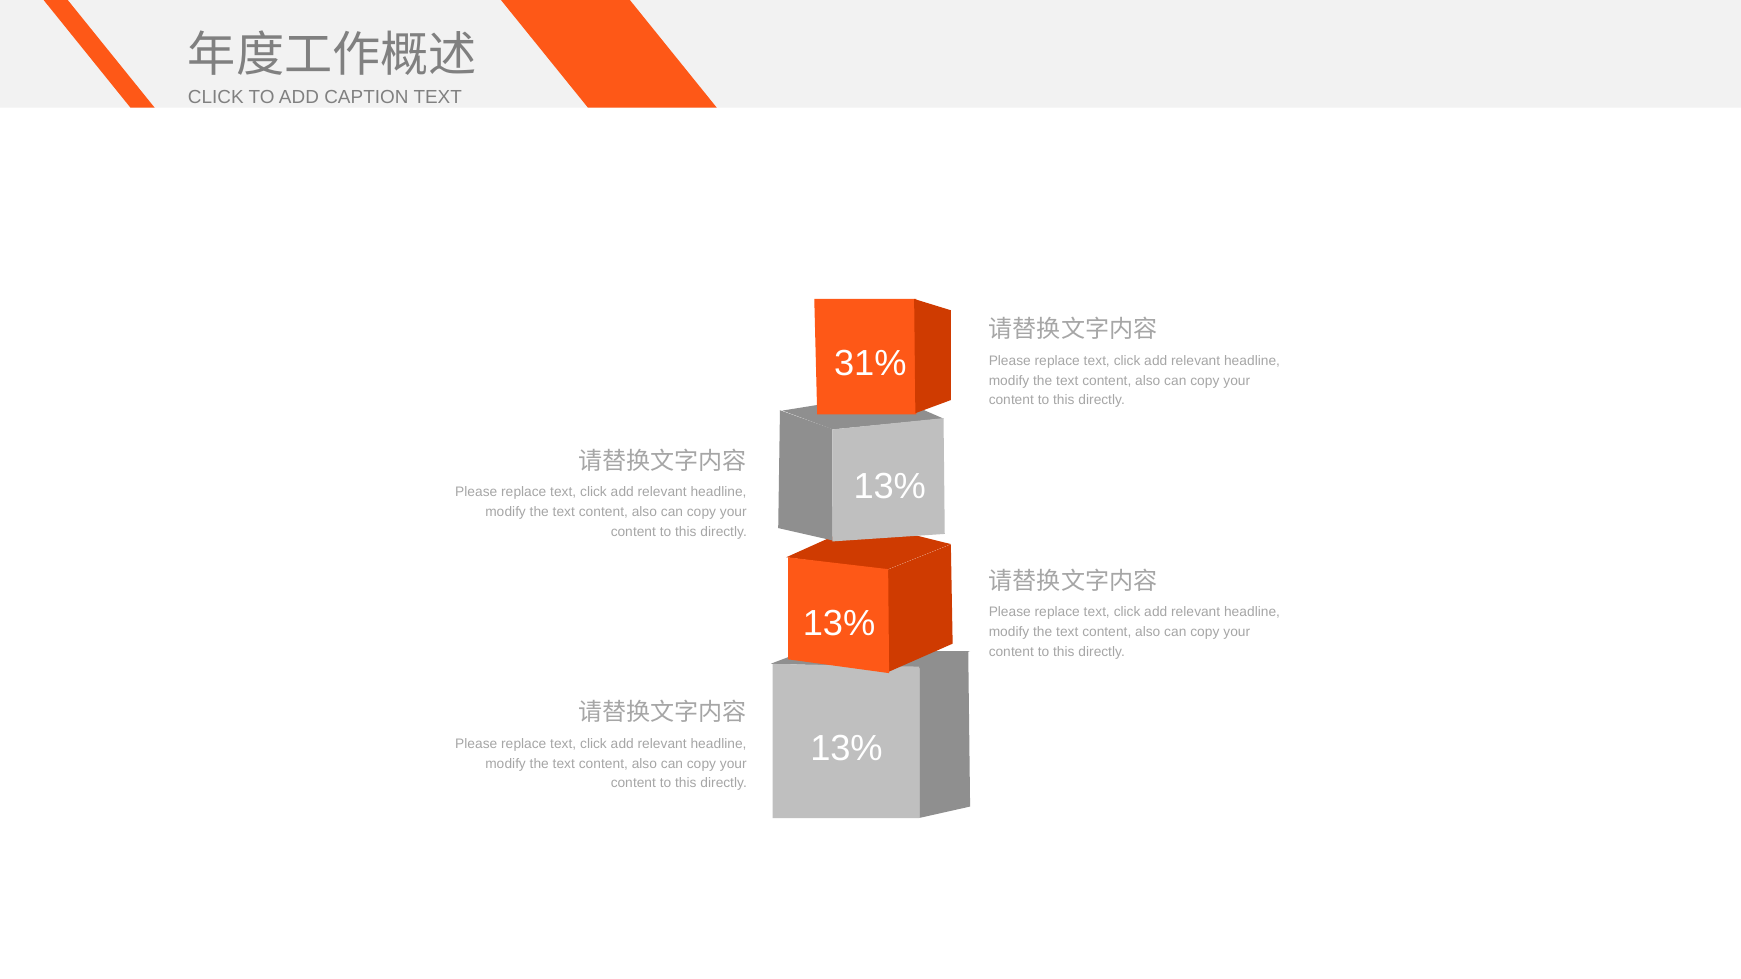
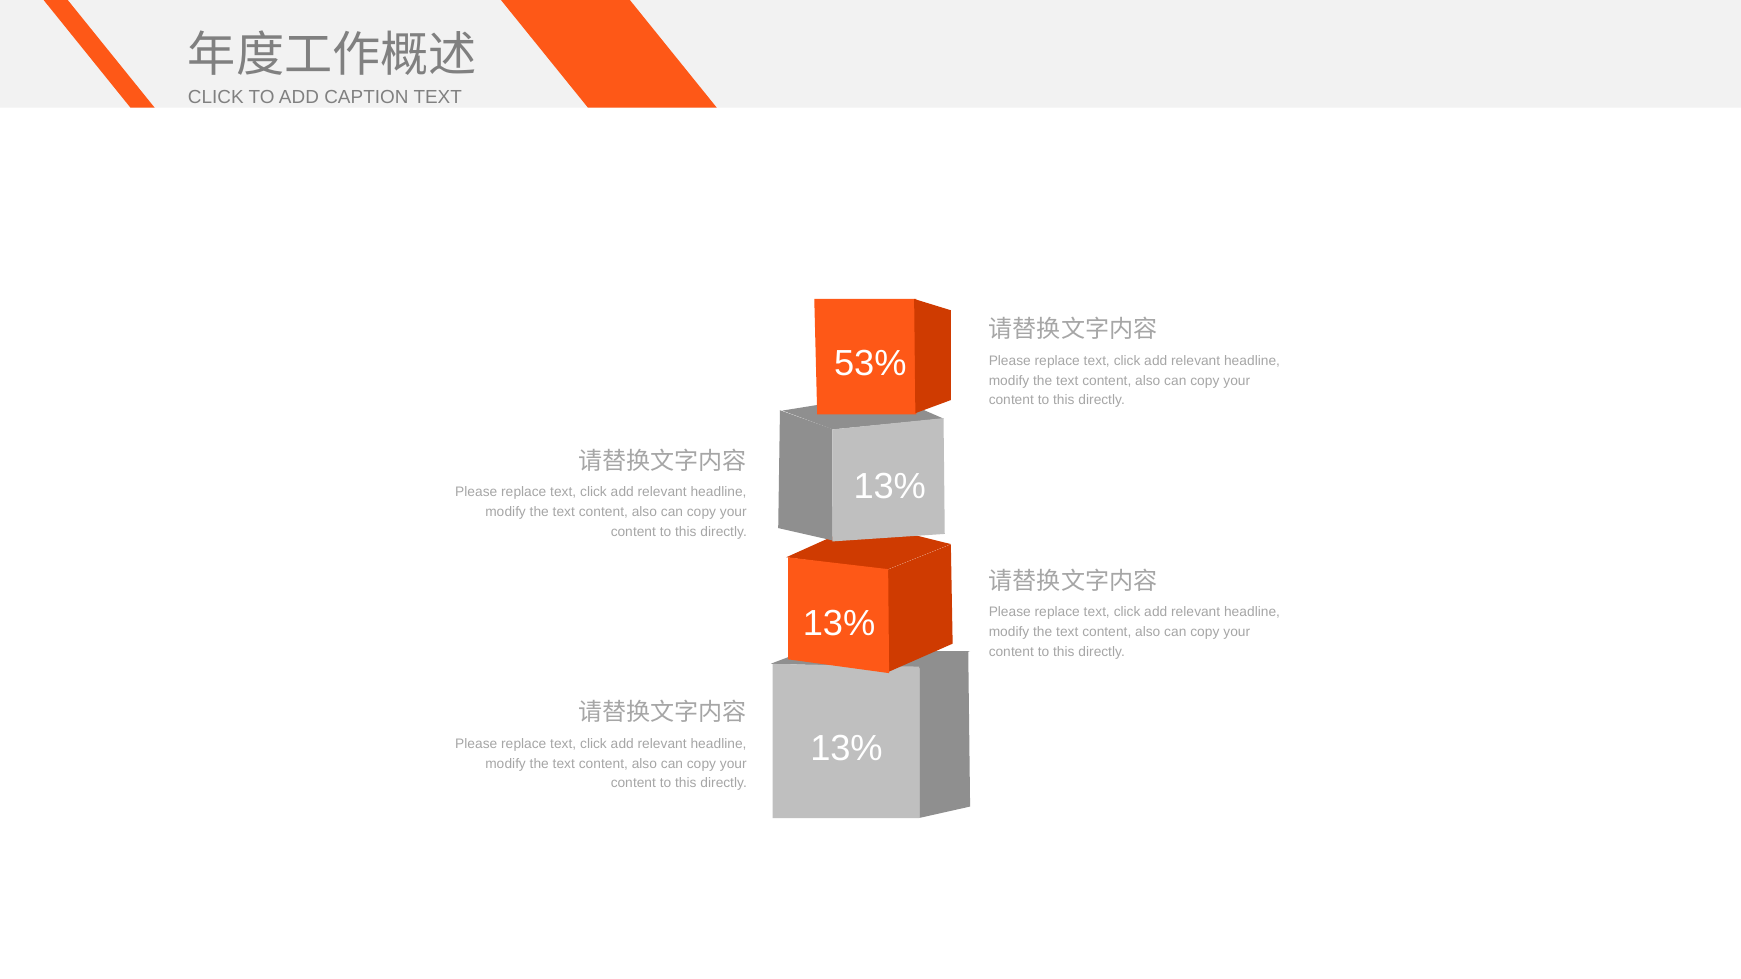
31%: 31% -> 53%
